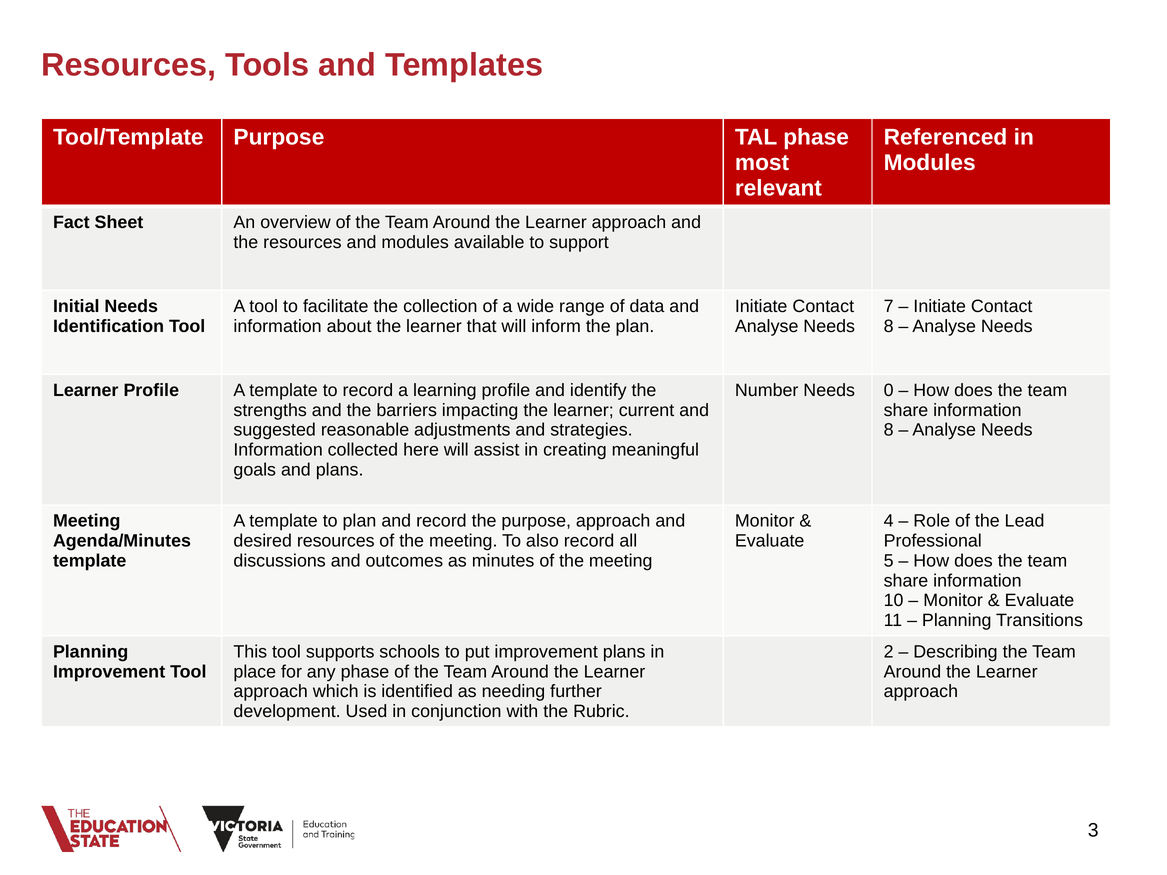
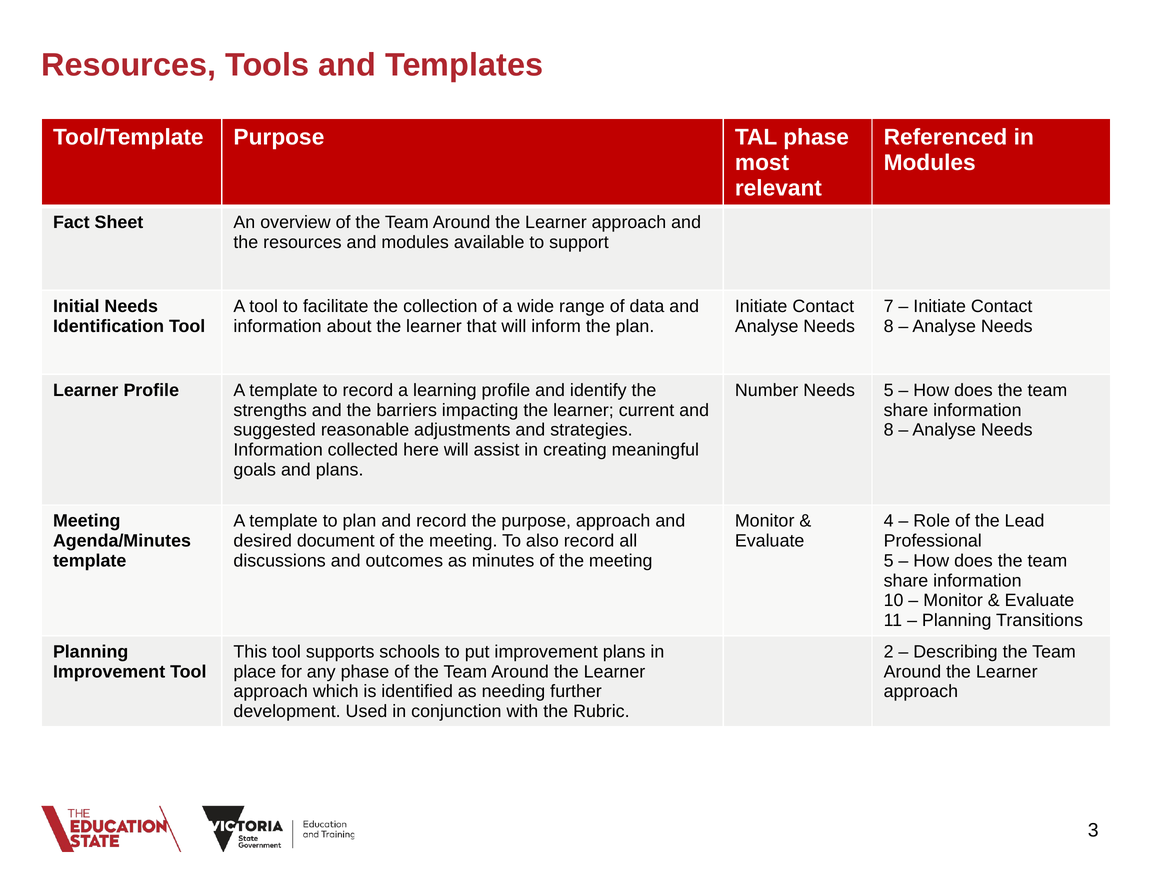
Needs 0: 0 -> 5
desired resources: resources -> document
